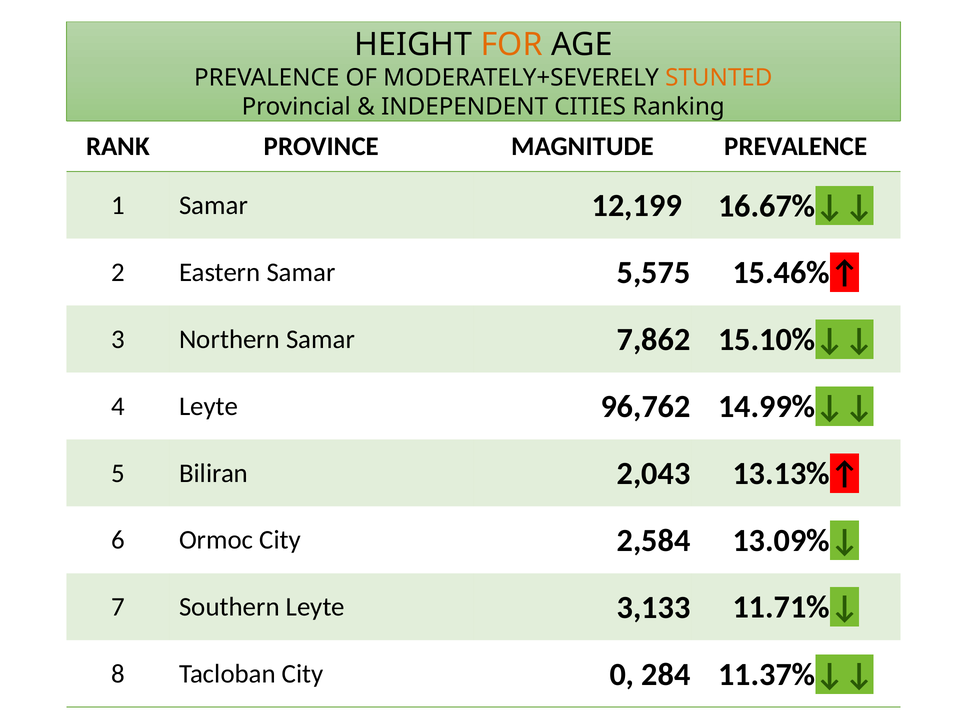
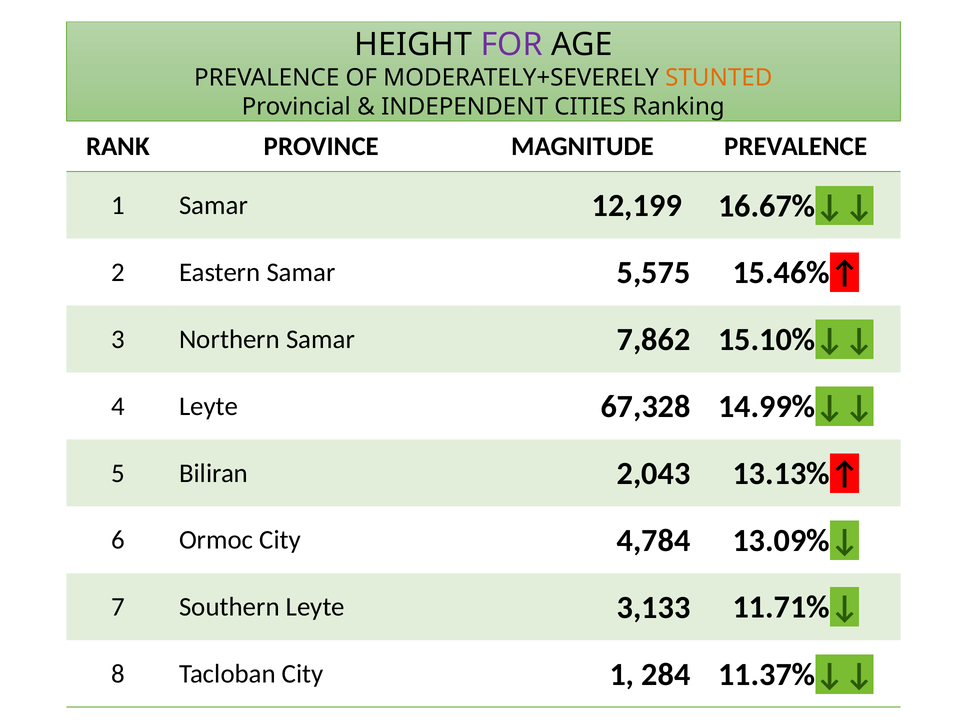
FOR colour: orange -> purple
96,762: 96,762 -> 67,328
2,584: 2,584 -> 4,784
City 0: 0 -> 1
